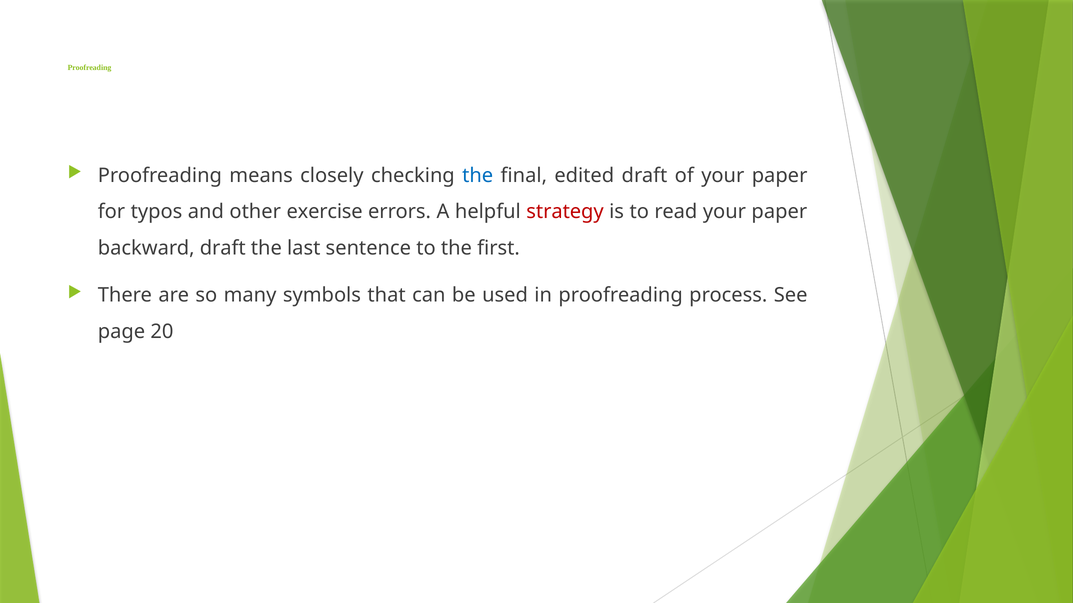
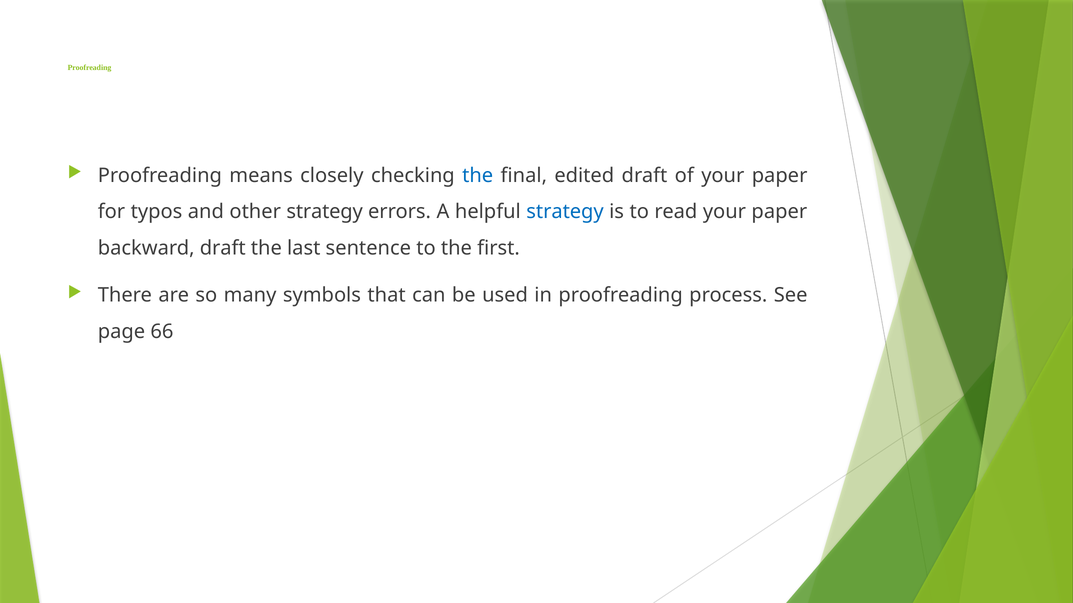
other exercise: exercise -> strategy
strategy at (565, 212) colour: red -> blue
20: 20 -> 66
